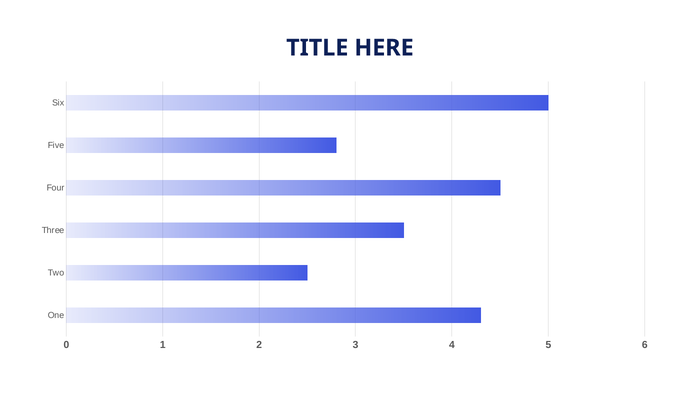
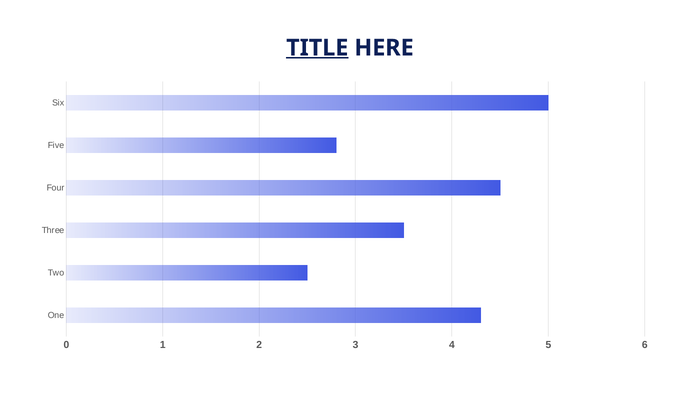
TITLE underline: none -> present
